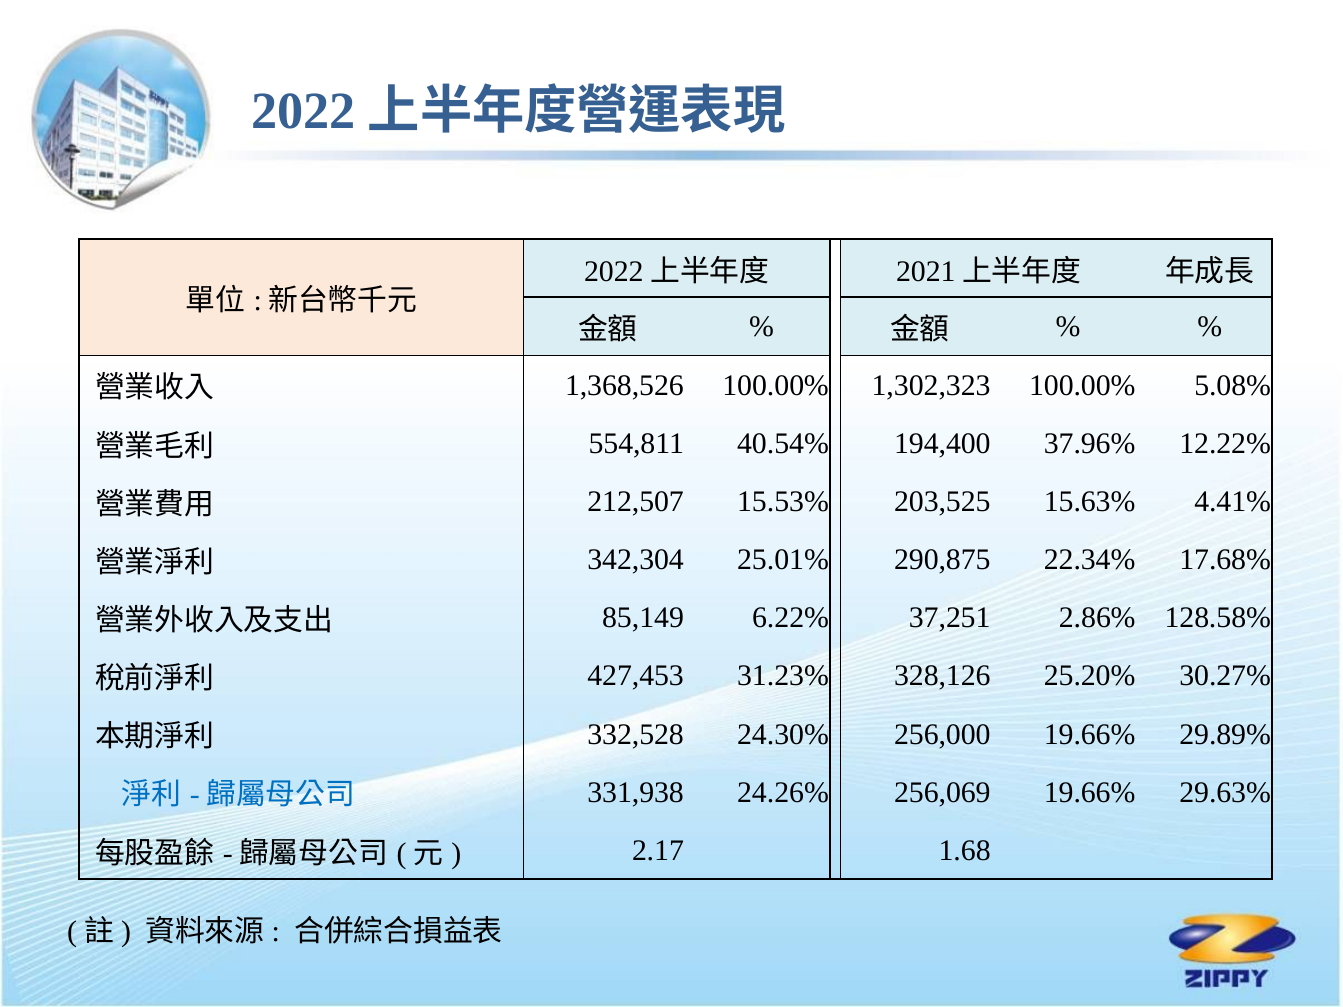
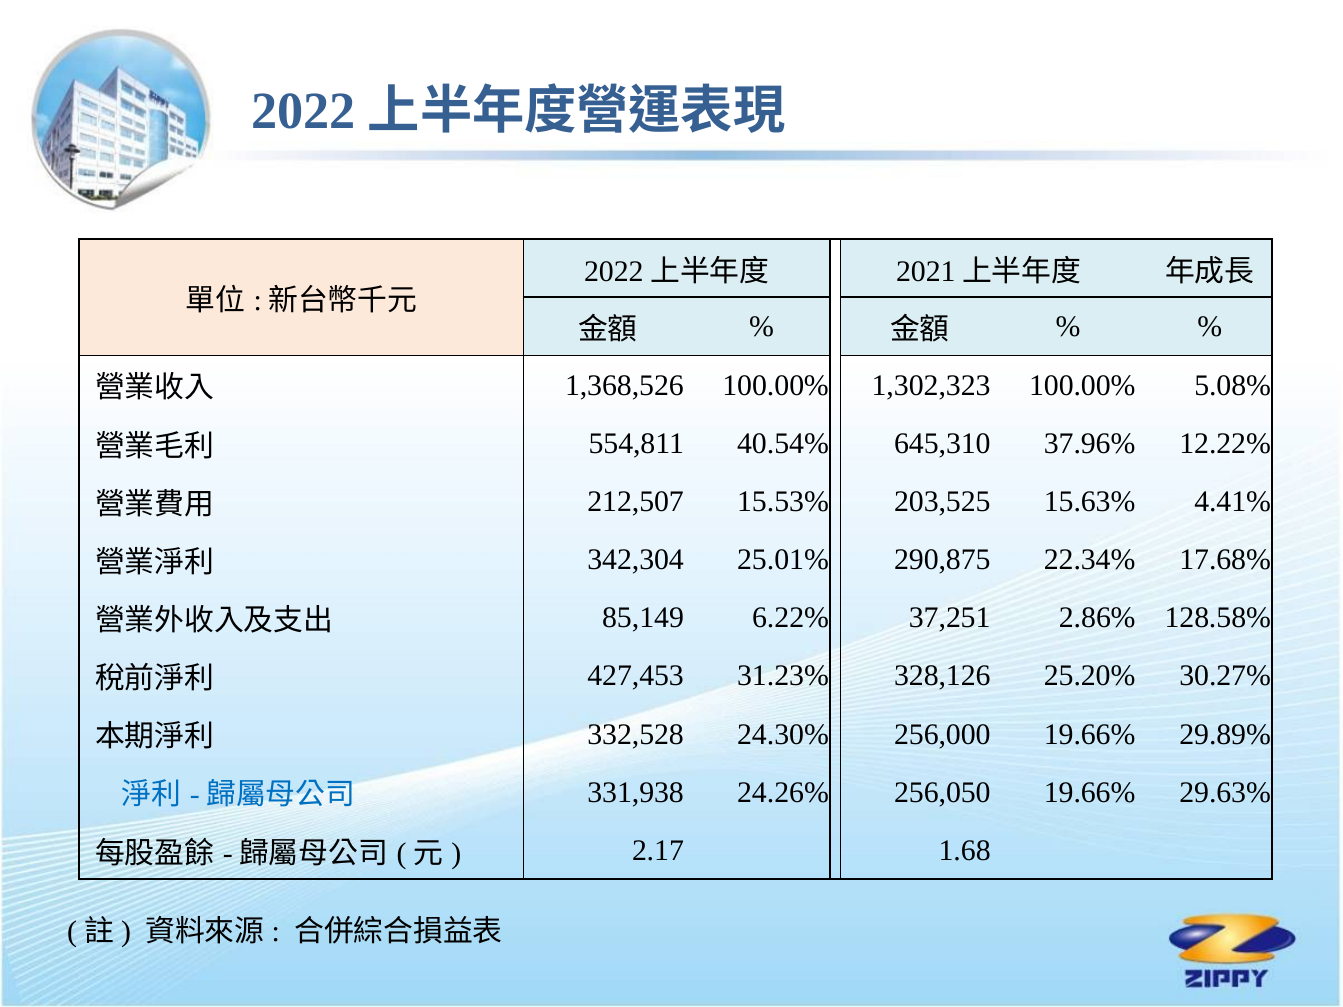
194,400: 194,400 -> 645,310
256,069: 256,069 -> 256,050
